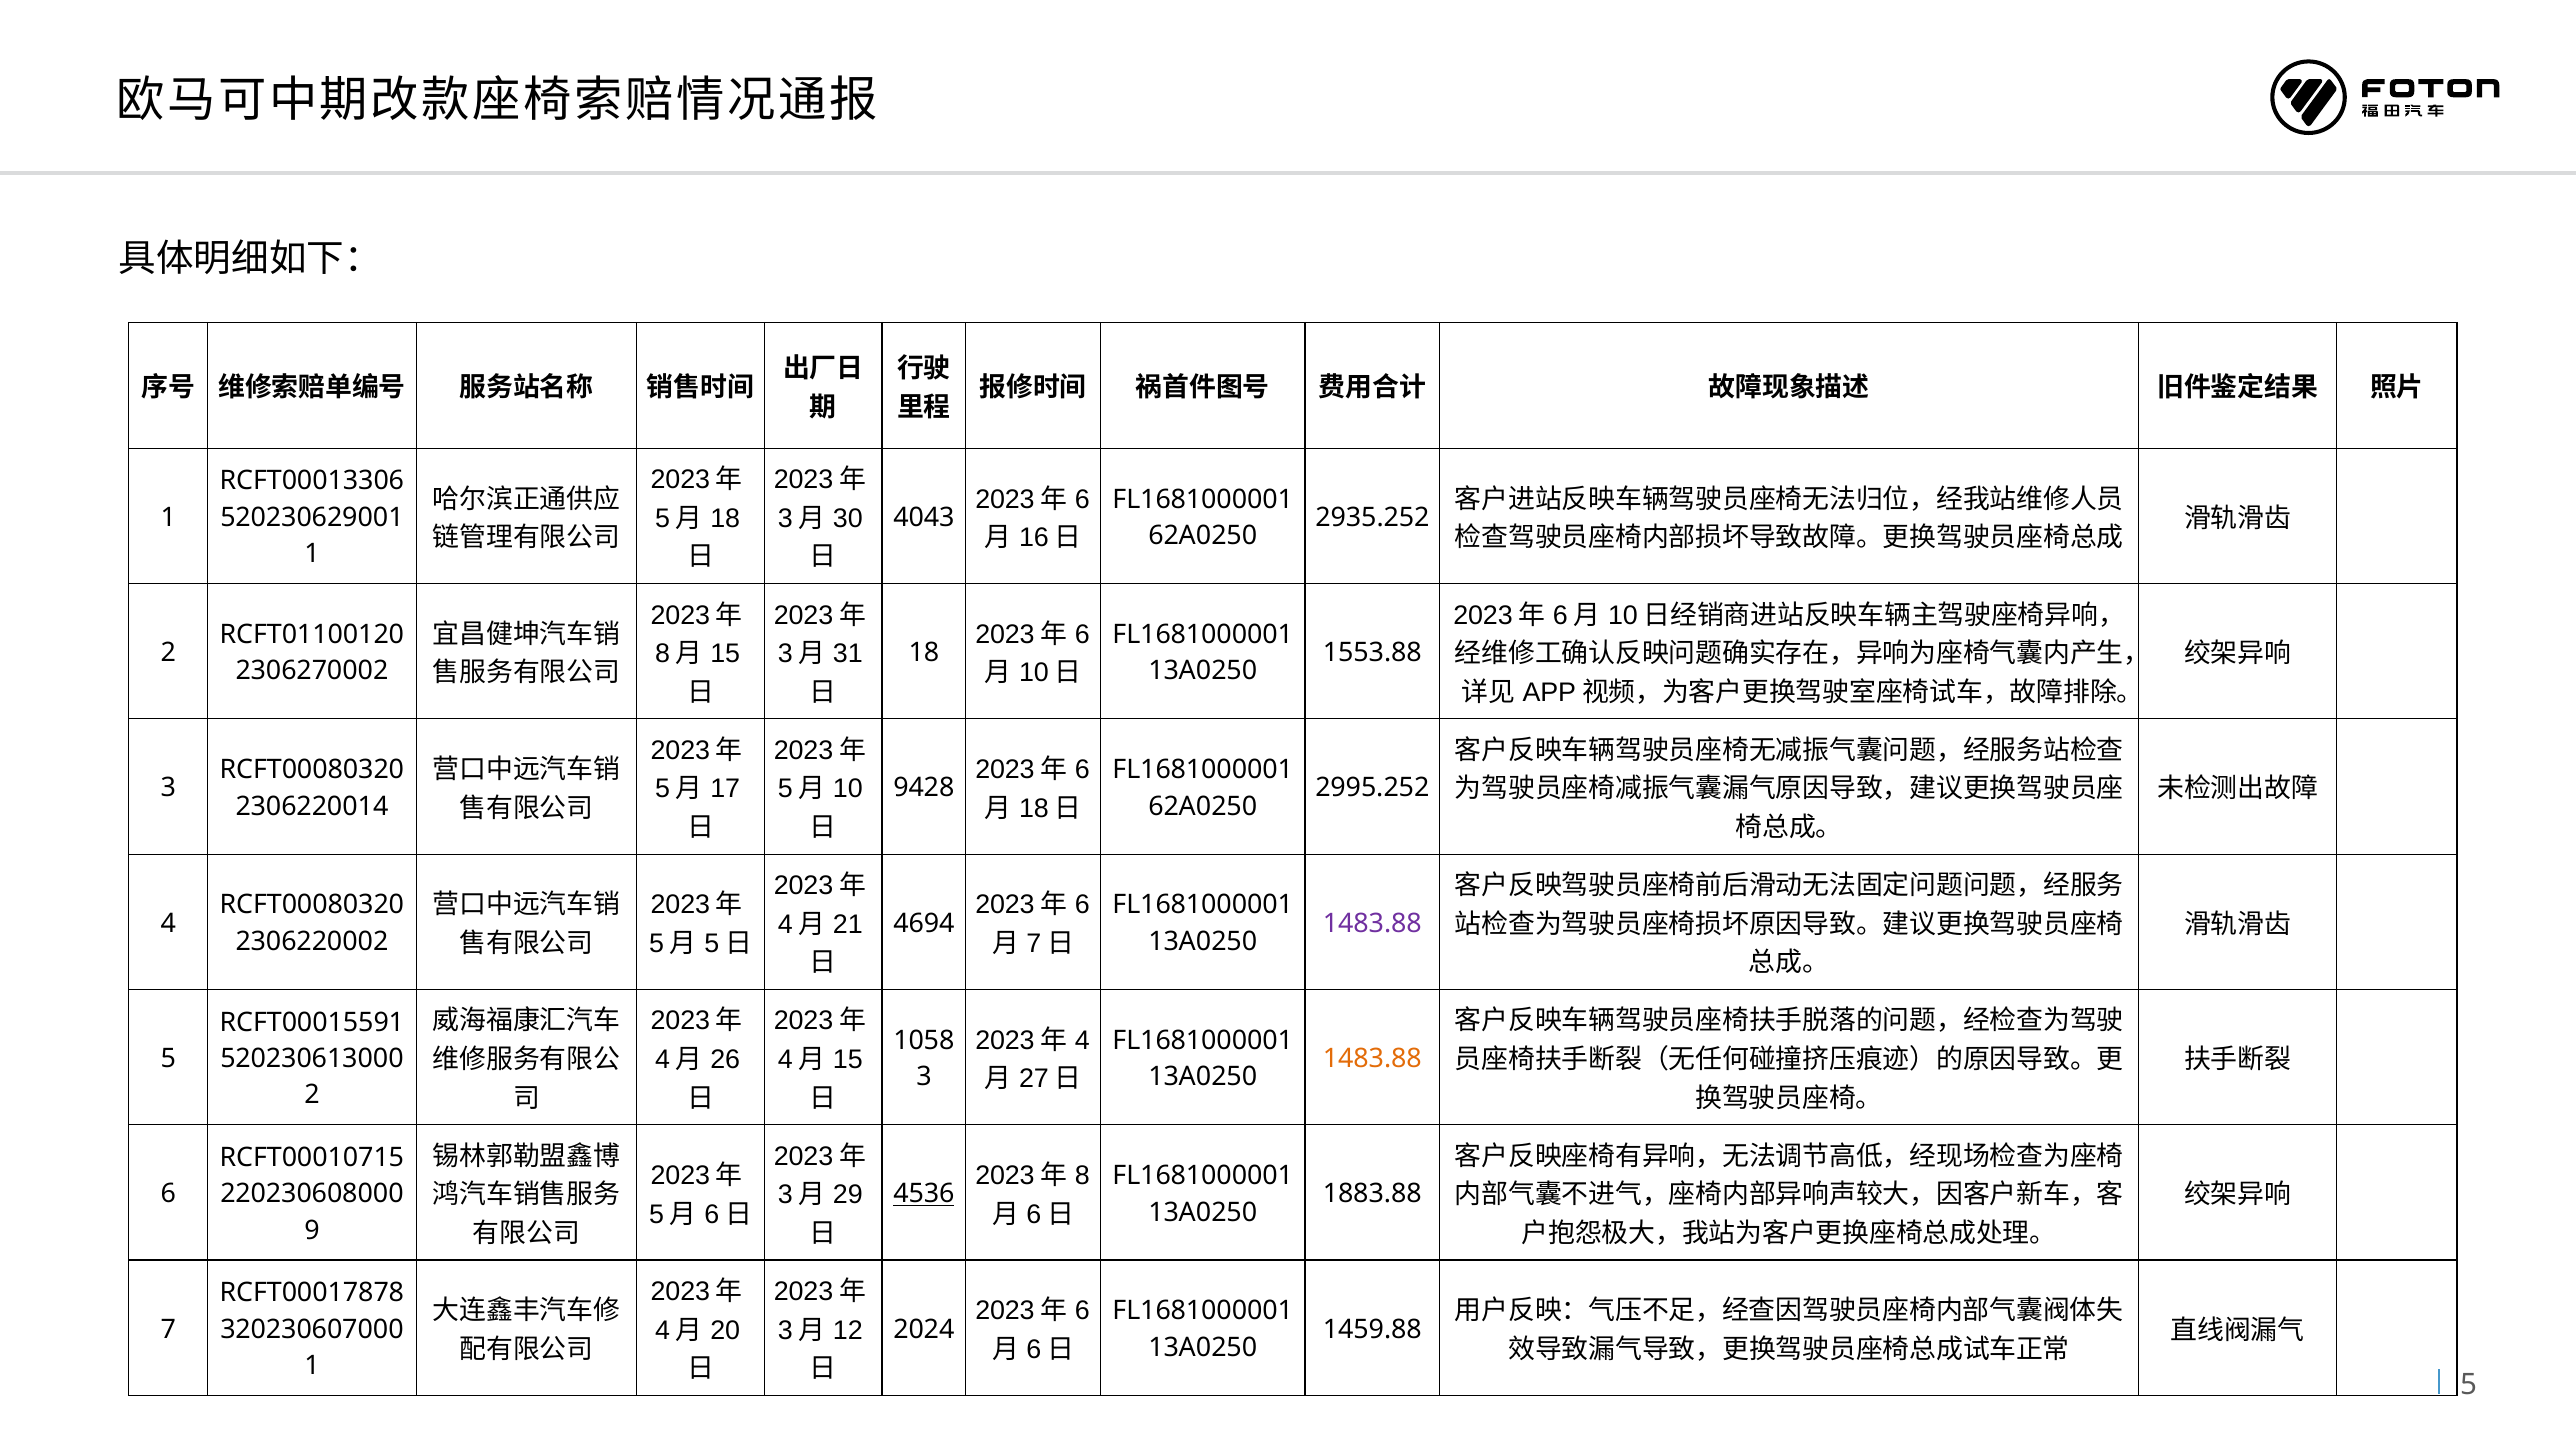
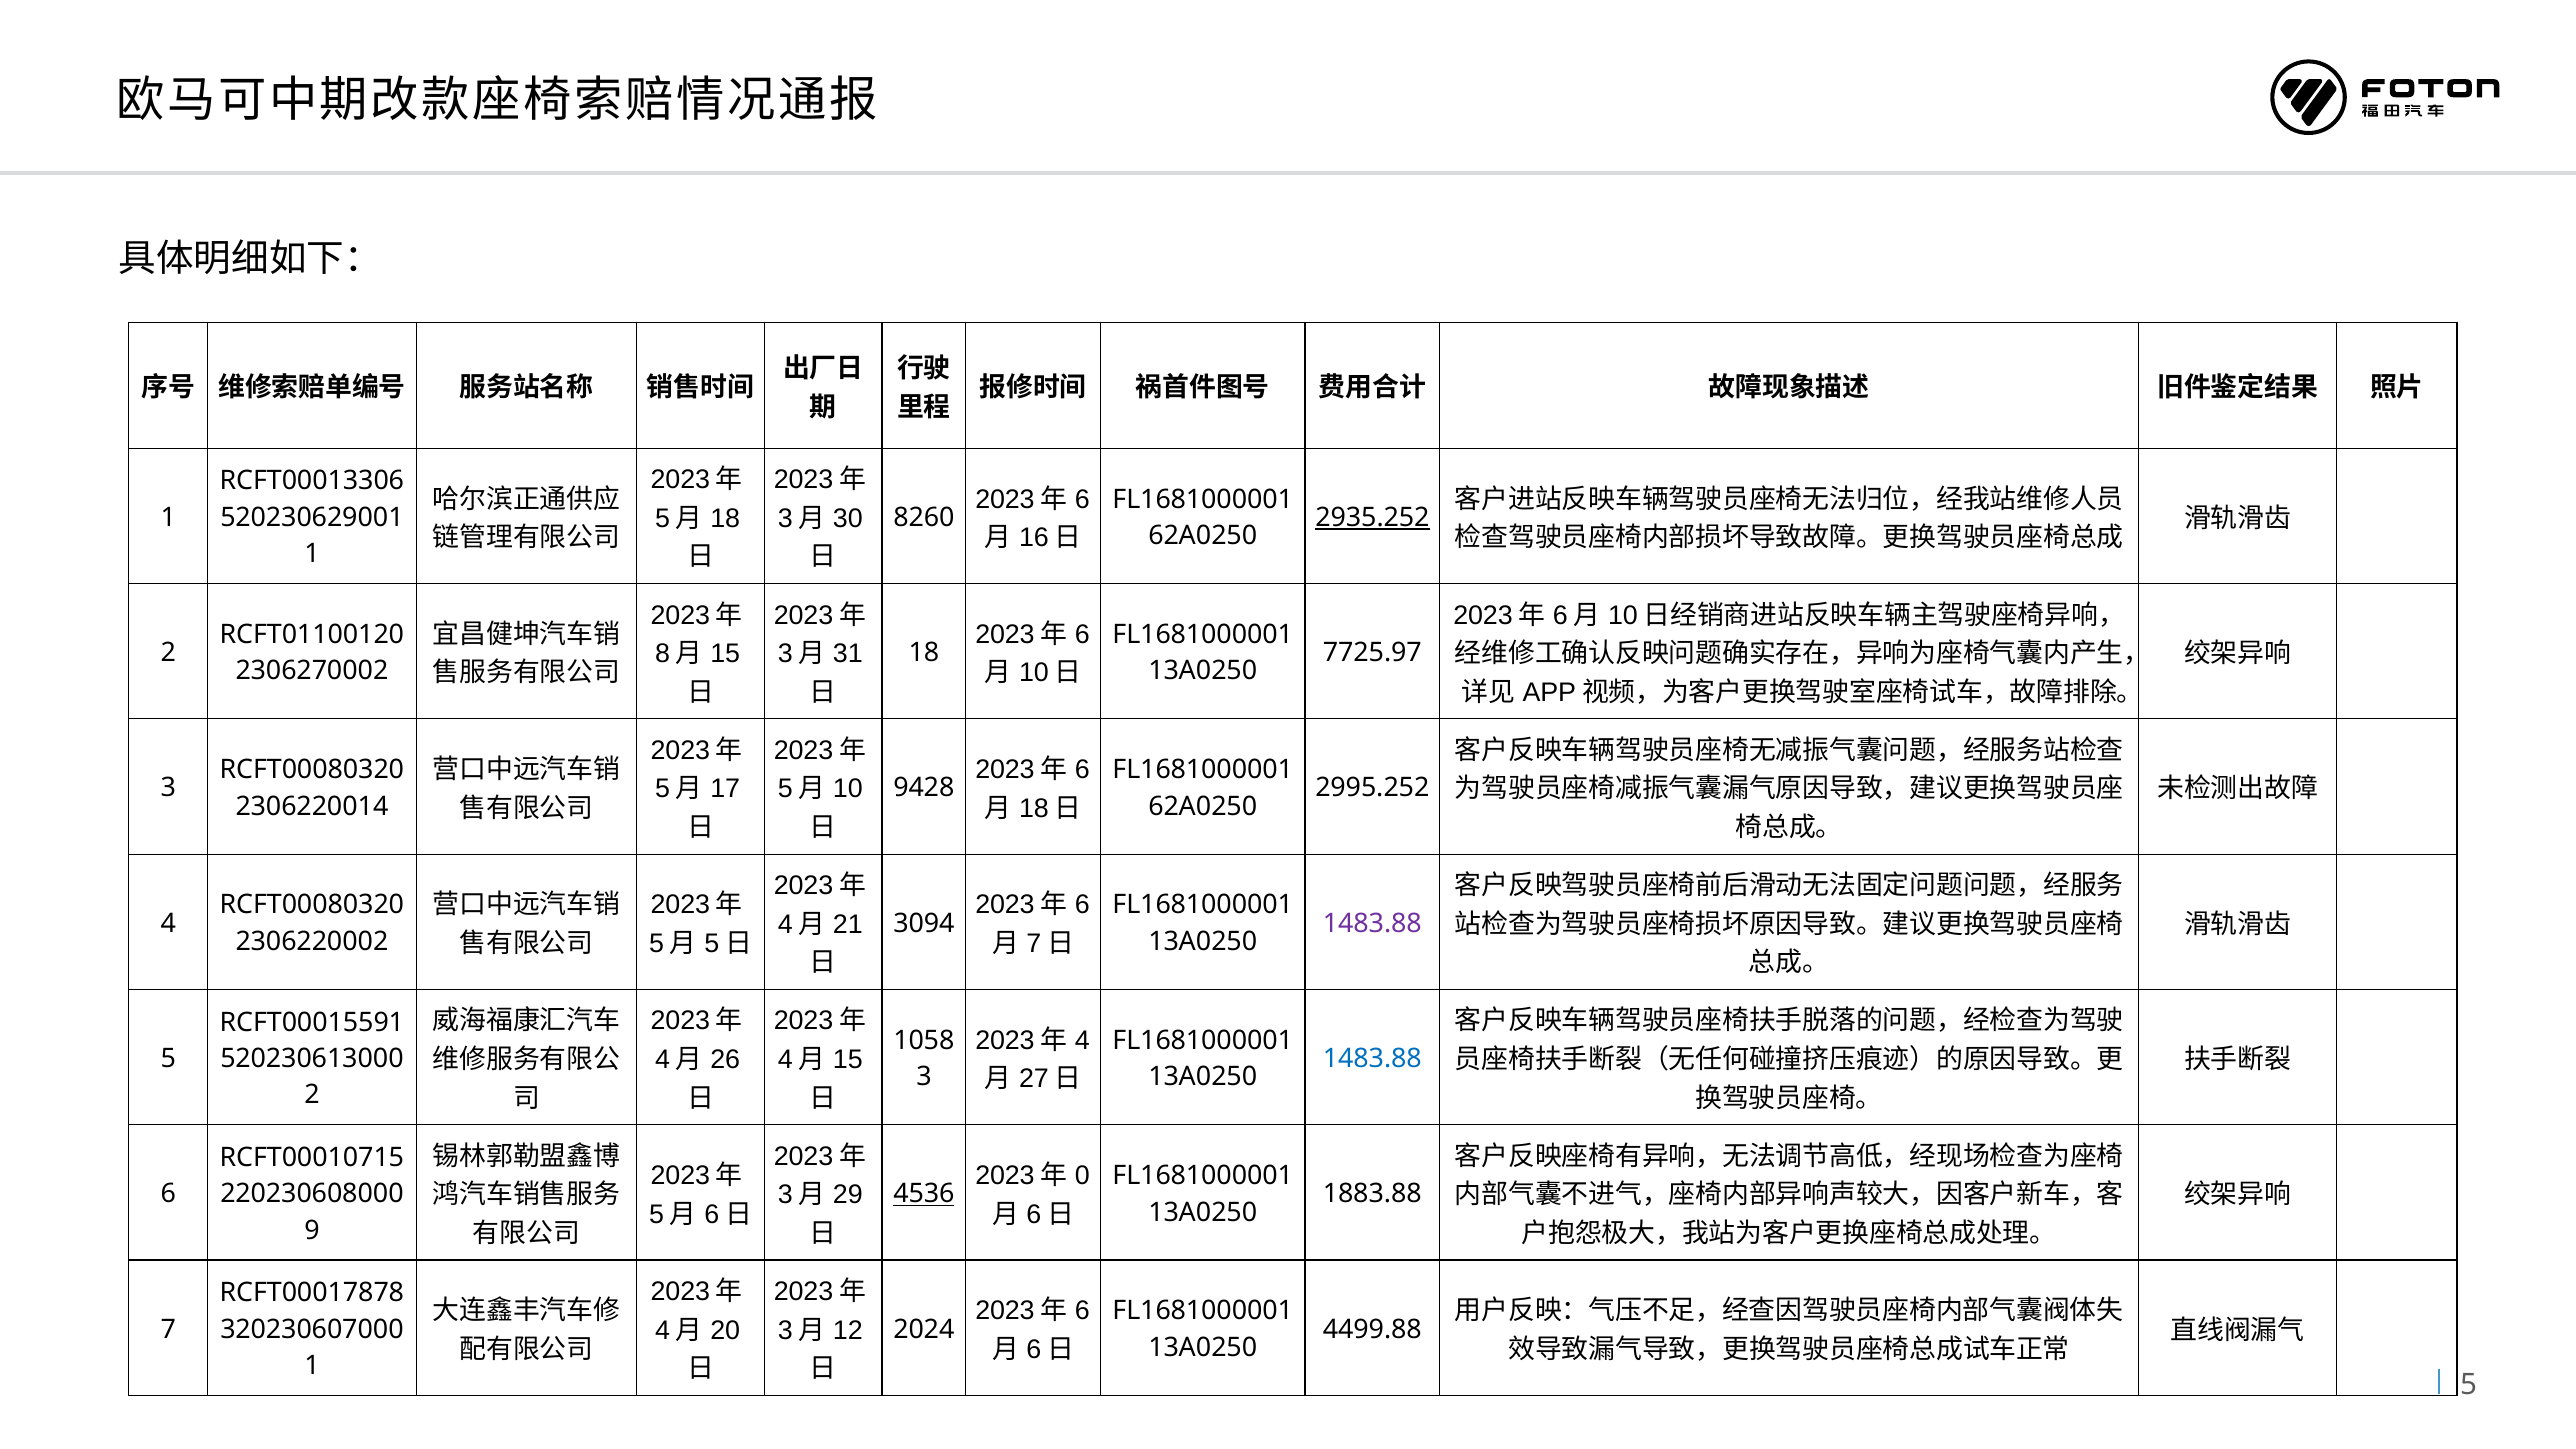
4043: 4043 -> 8260
2935.252 underline: none -> present
1553.88: 1553.88 -> 7725.97
4694: 4694 -> 3094
1483.88 at (1372, 1059) colour: orange -> blue
8: 8 -> 0
1459.88: 1459.88 -> 4499.88
